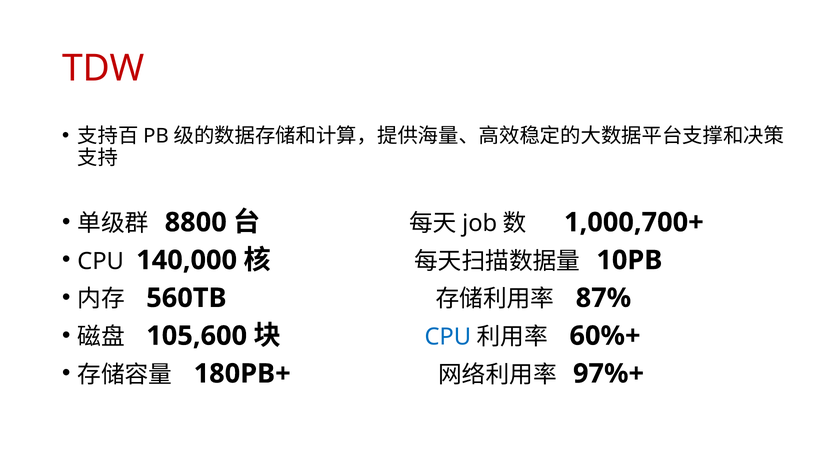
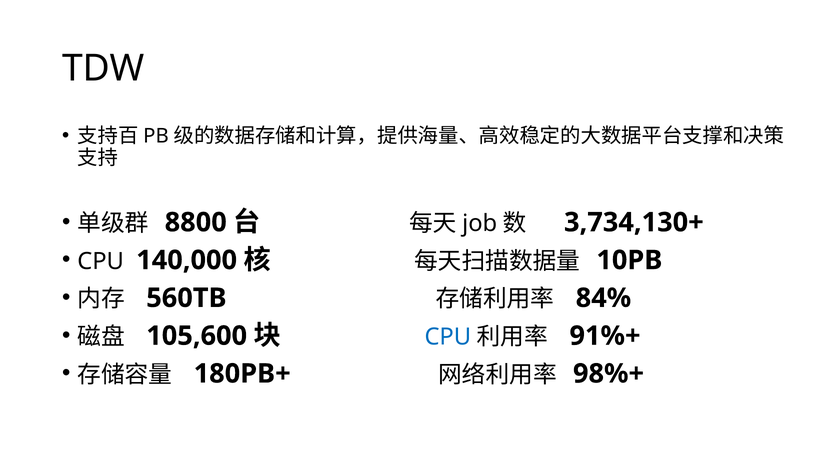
TDW colour: red -> black
1,000,700+: 1,000,700+ -> 3,734,130+
87%: 87% -> 84%
60%+: 60%+ -> 91%+
97%+: 97%+ -> 98%+
